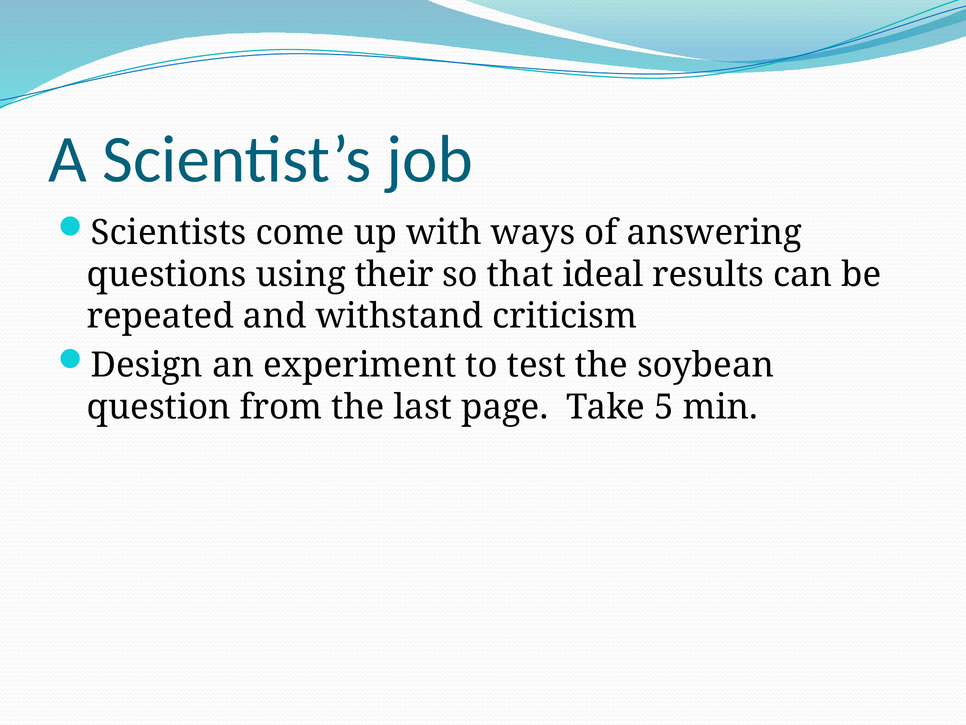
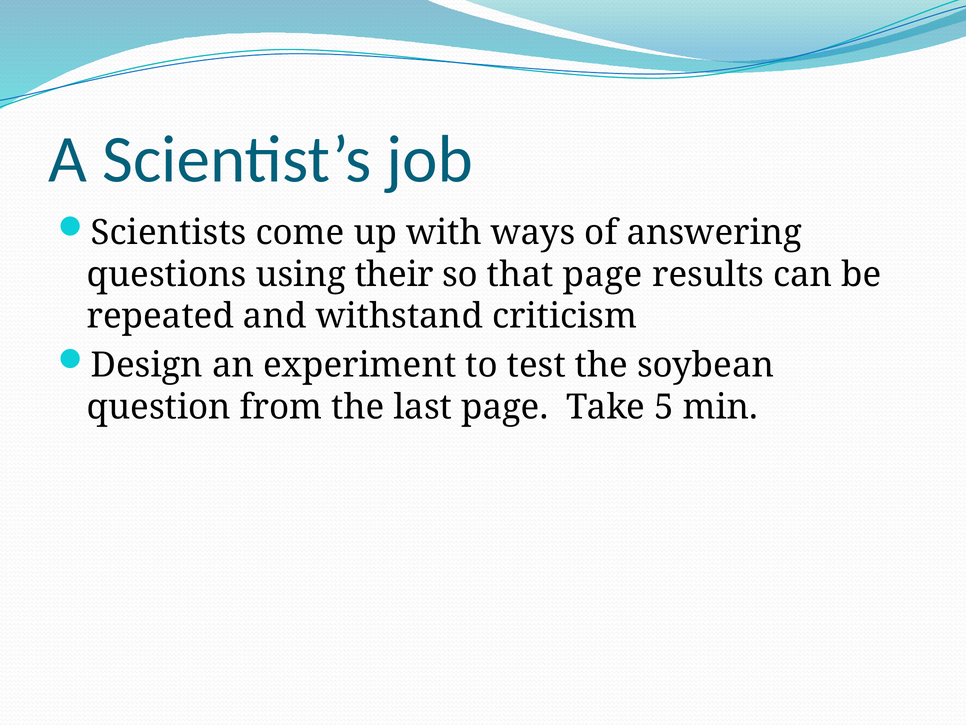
that ideal: ideal -> page
